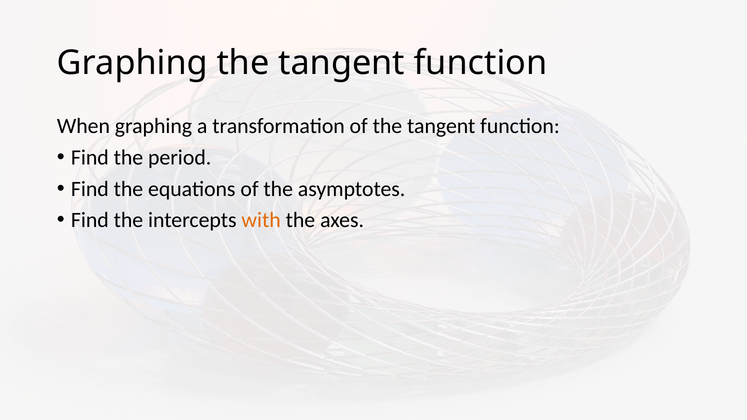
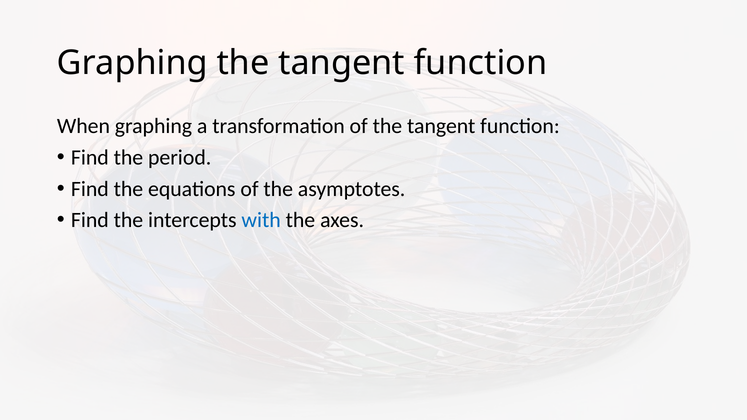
with colour: orange -> blue
